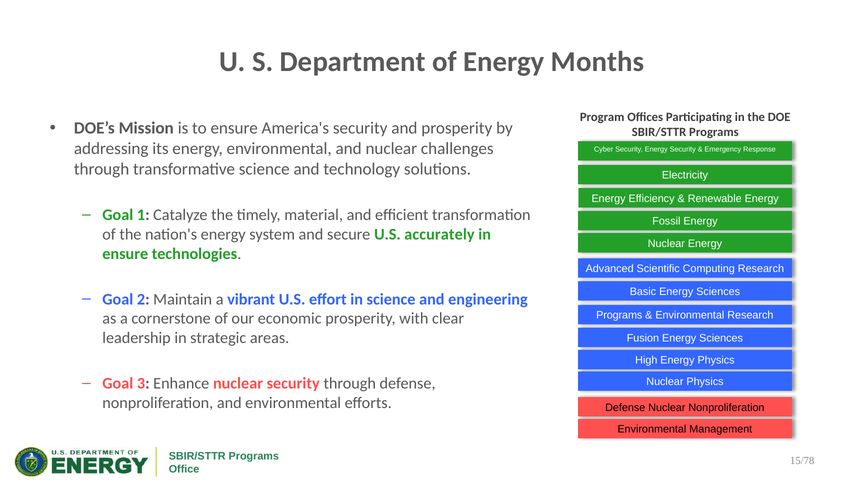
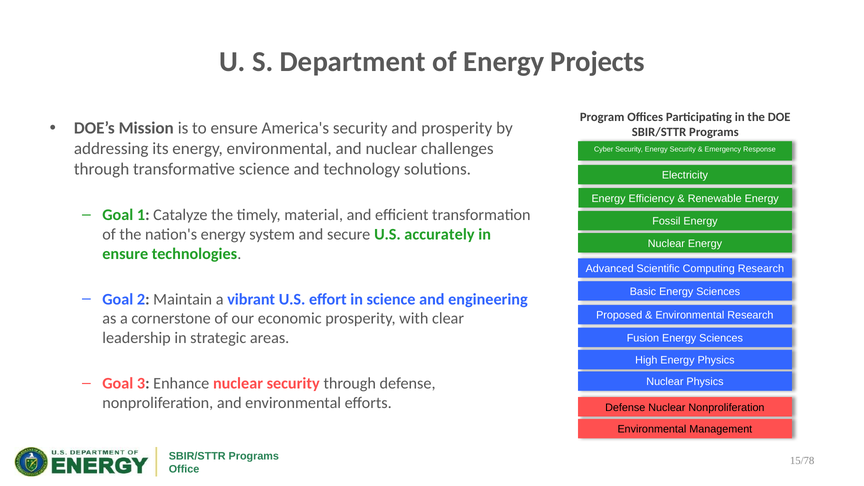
Months: Months -> Projects
Programs at (619, 315): Programs -> Proposed
